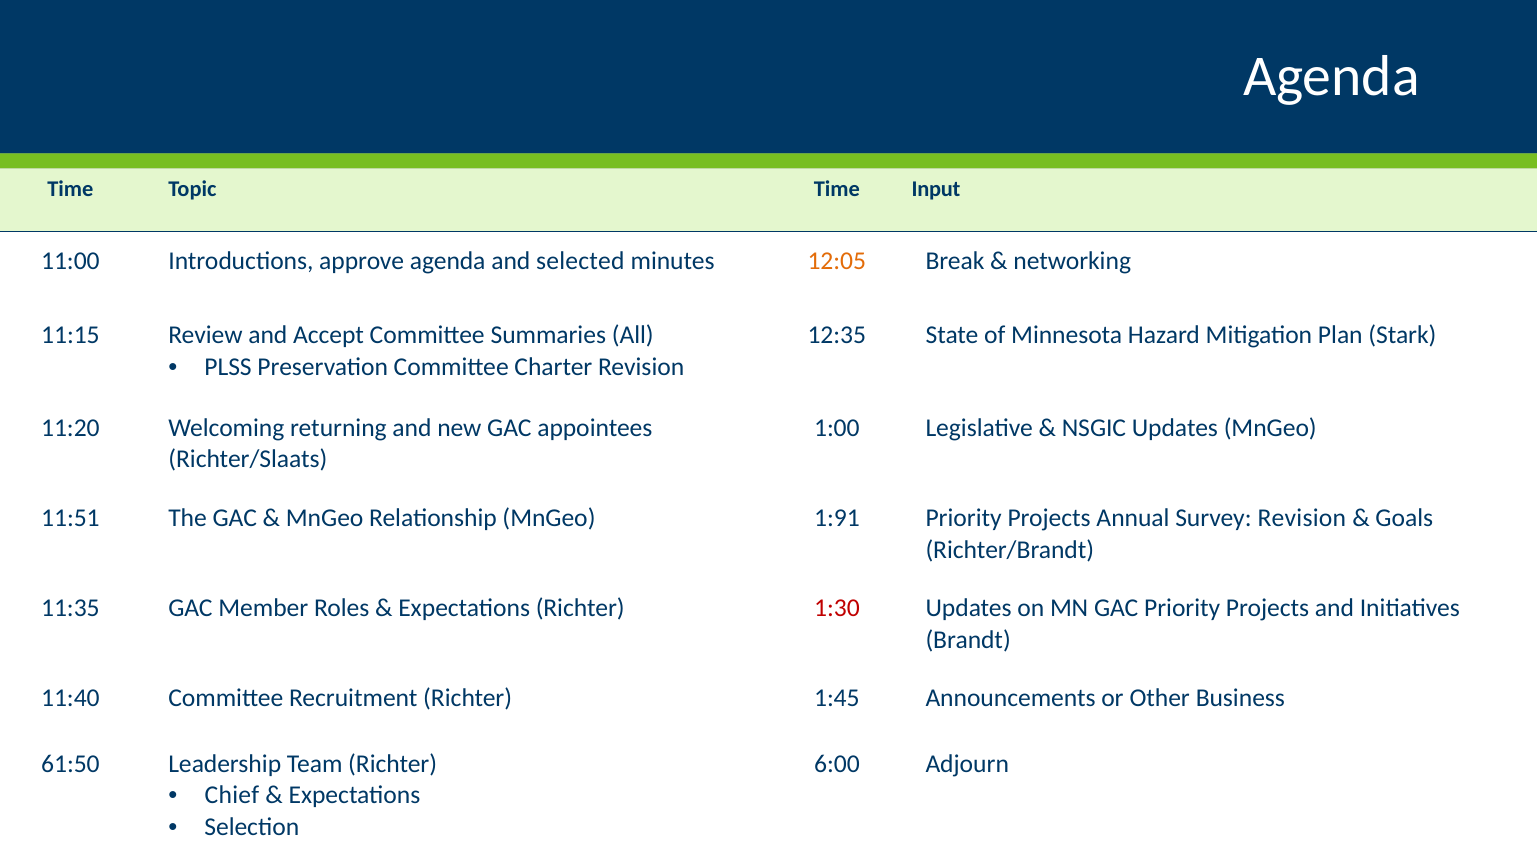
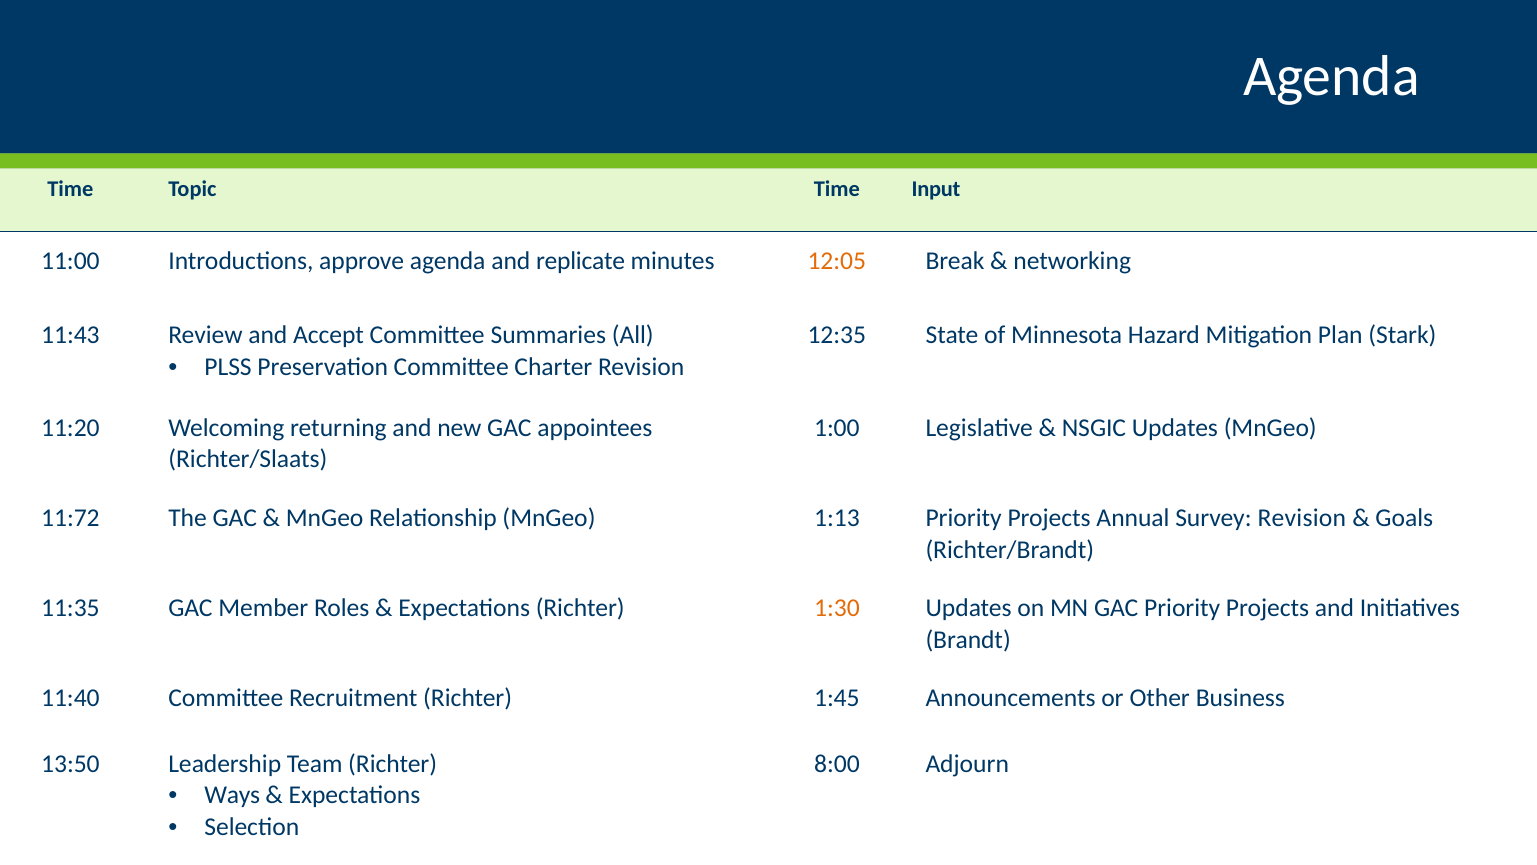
selected: selected -> replicate
11:15: 11:15 -> 11:43
11:51: 11:51 -> 11:72
1:91: 1:91 -> 1:13
1:30 colour: red -> orange
61:50: 61:50 -> 13:50
6:00: 6:00 -> 8:00
Chief: Chief -> Ways
